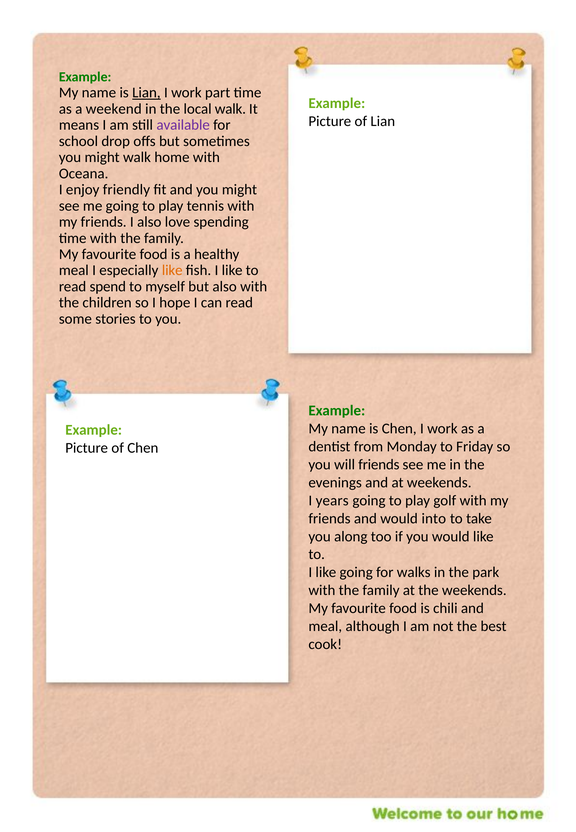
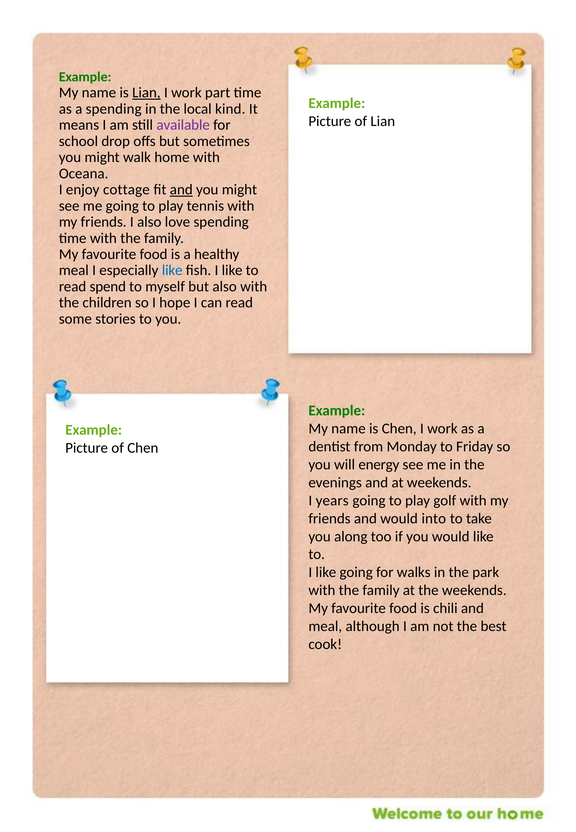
a weekend: weekend -> spending
local walk: walk -> kind
friendly: friendly -> cottage
and at (181, 190) underline: none -> present
like at (172, 270) colour: orange -> blue
will friends: friends -> energy
